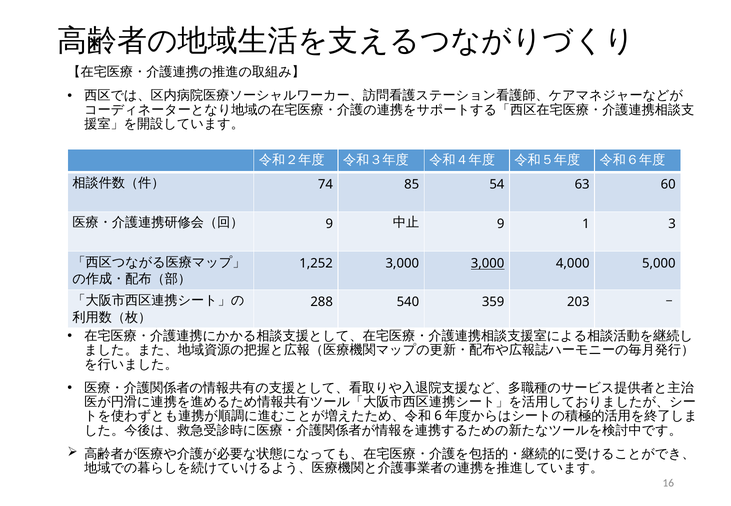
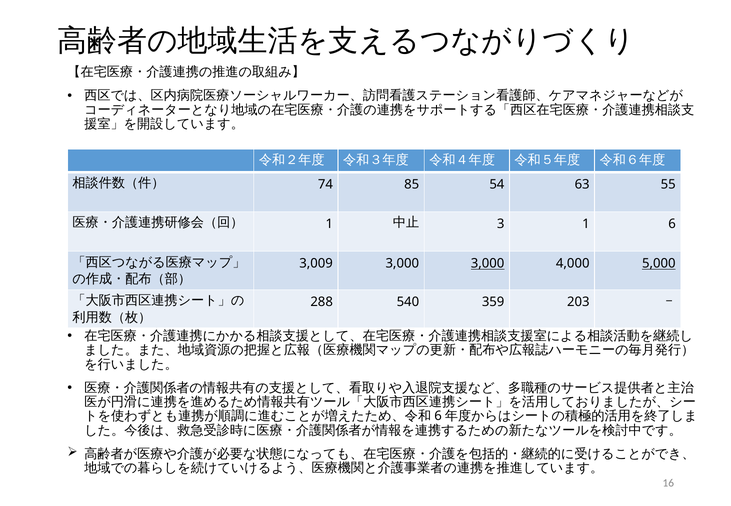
60: 60 -> 55
9 at (329, 224): 9 -> 1
9 at (501, 224): 9 -> 3
3: 3 -> 6
1,252: 1,252 -> 3,009
5,000 underline: none -> present
